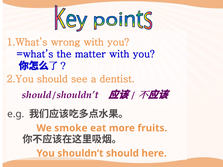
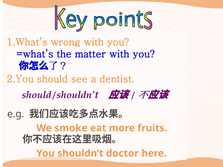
shouldn’t should: should -> doctor
